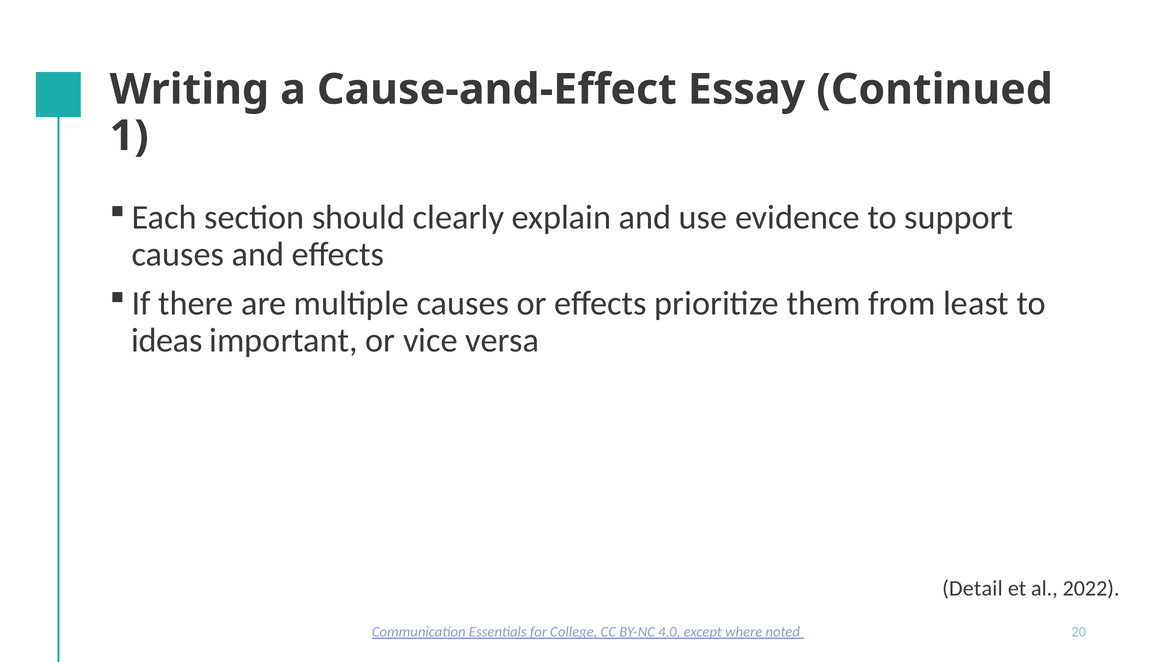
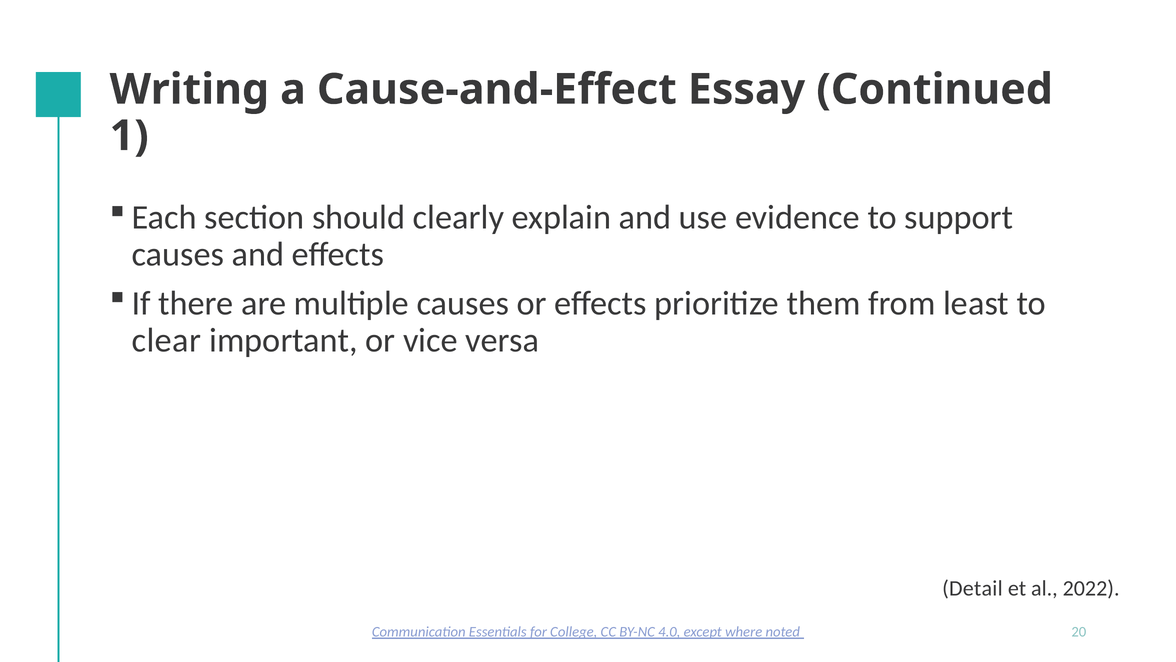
ideas: ideas -> clear
